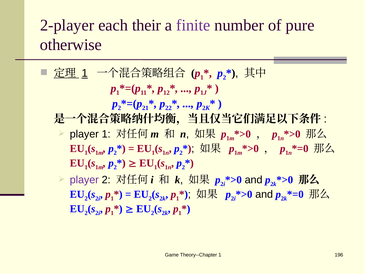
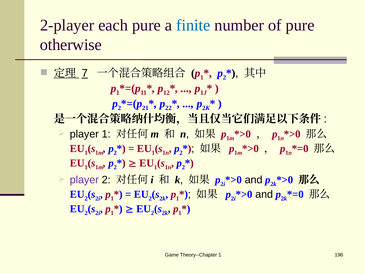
each their: their -> pure
finite colour: purple -> blue
1 at (85, 73): 1 -> 7
